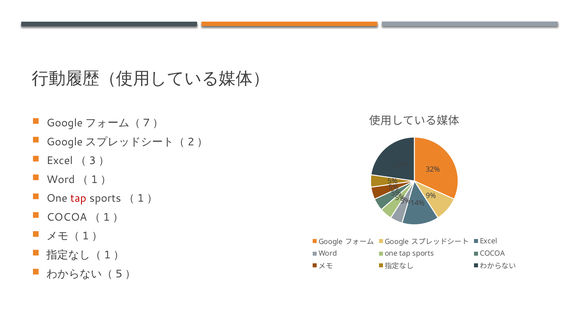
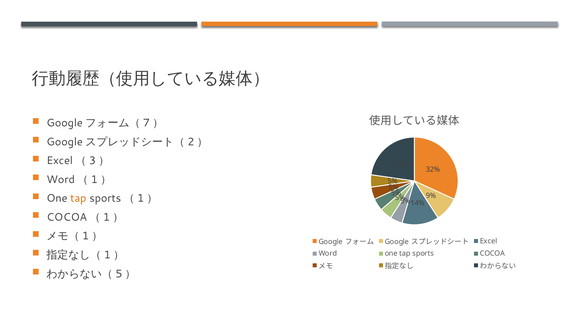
tap at (78, 198) colour: red -> orange
